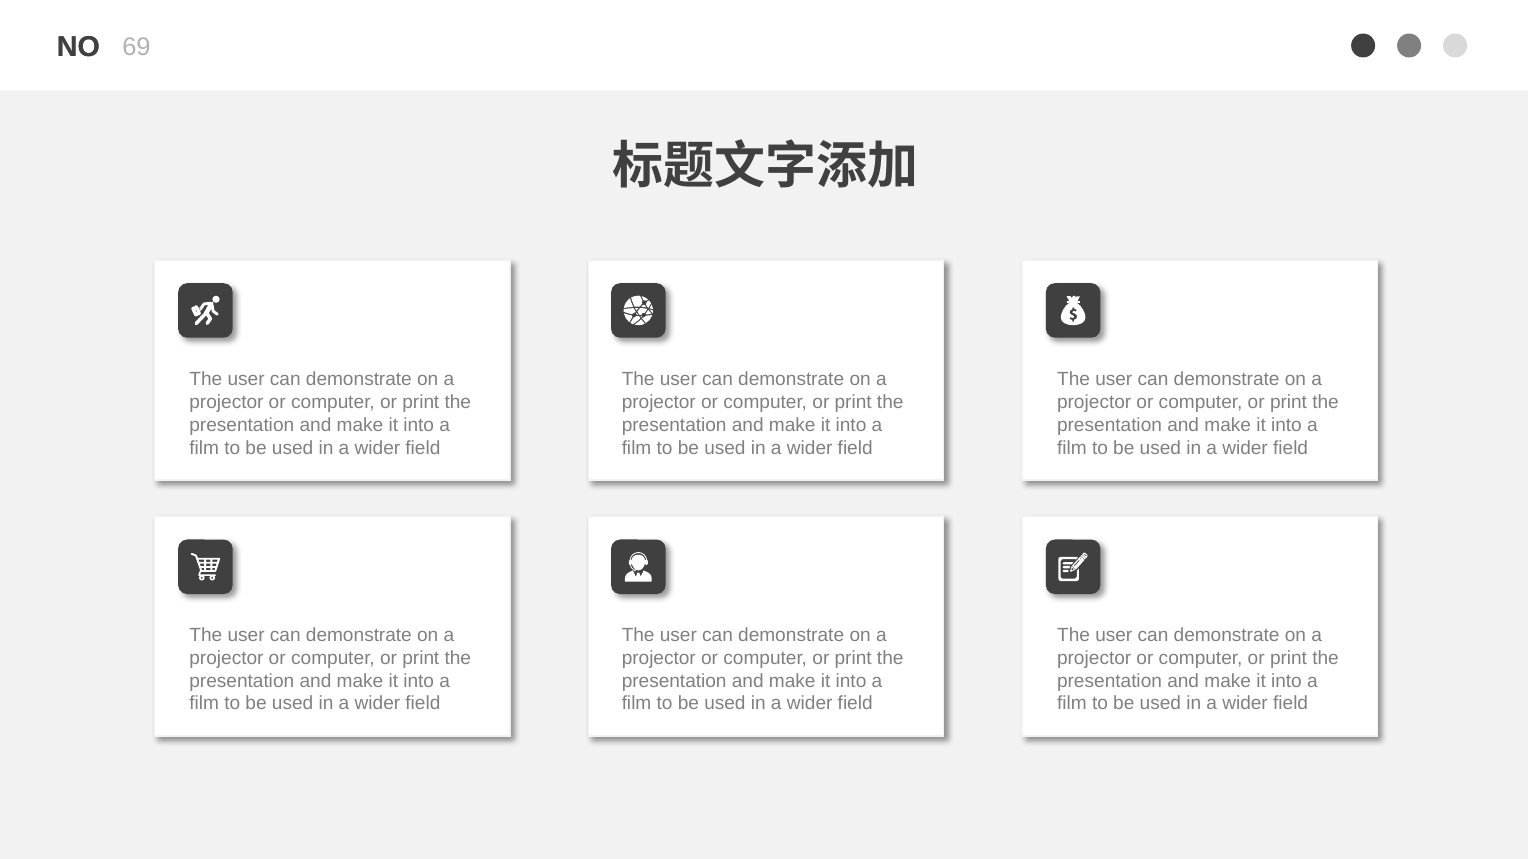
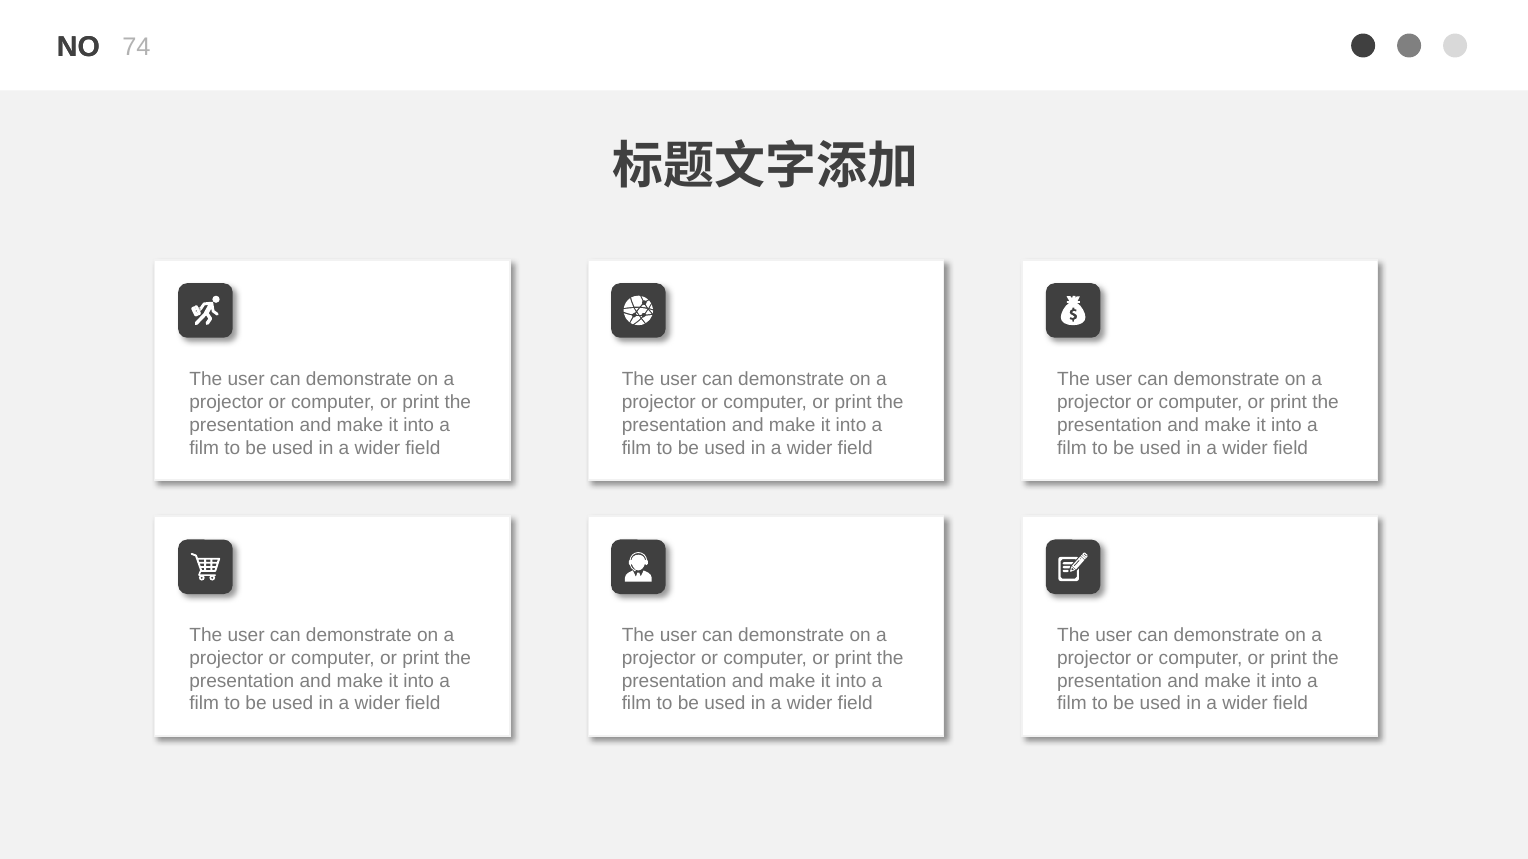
69: 69 -> 74
